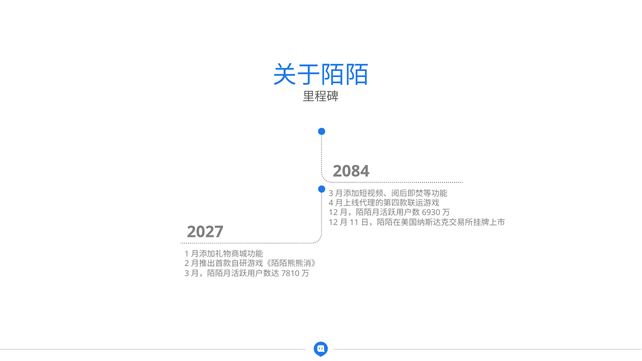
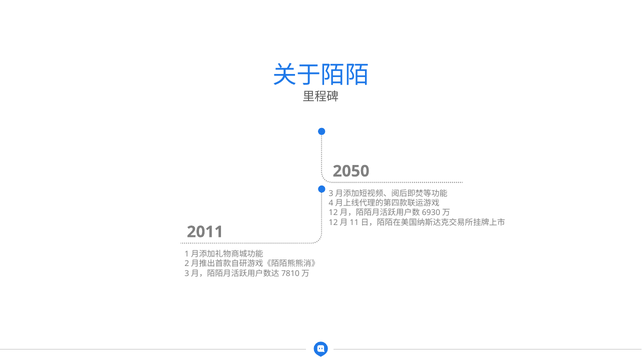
2084: 2084 -> 2050
2027: 2027 -> 2011
